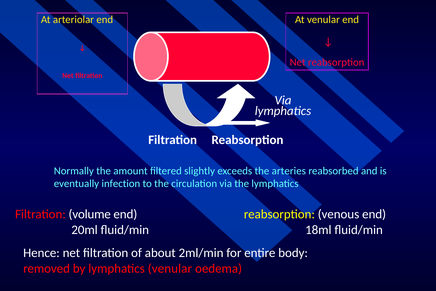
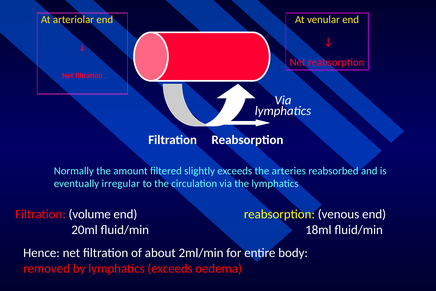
infection: infection -> irregular
lymphatics venular: venular -> exceeds
